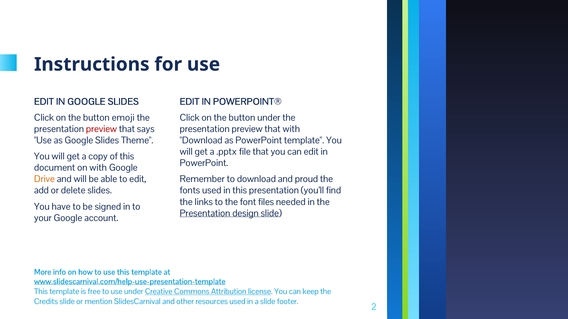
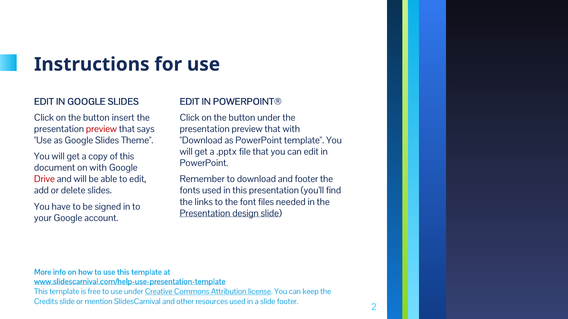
emoji: emoji -> insert
Drive colour: orange -> red
and proud: proud -> footer
